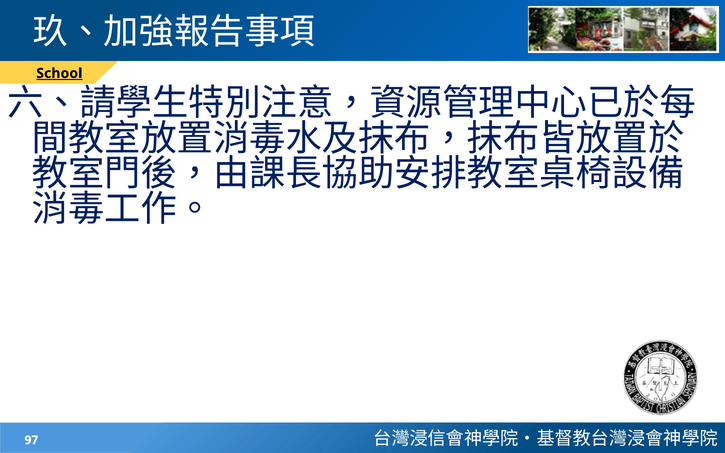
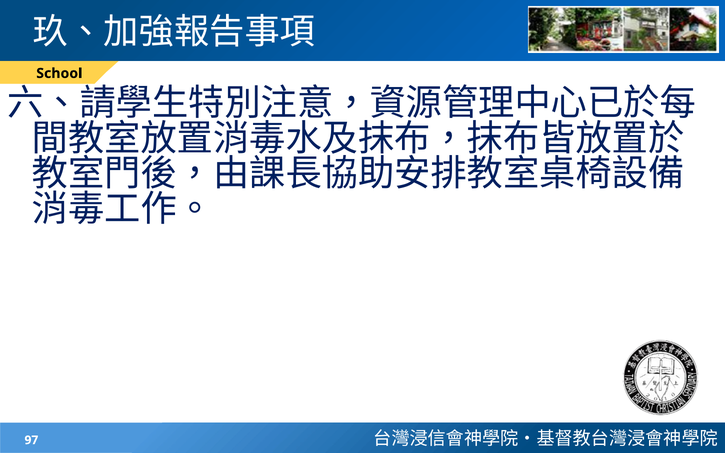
School underline: present -> none
